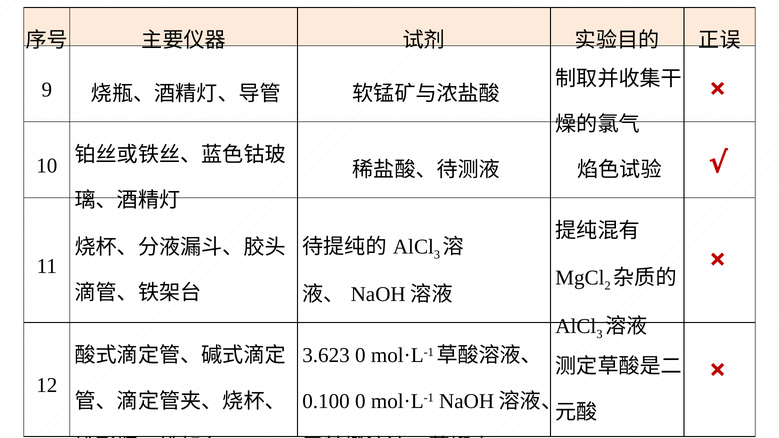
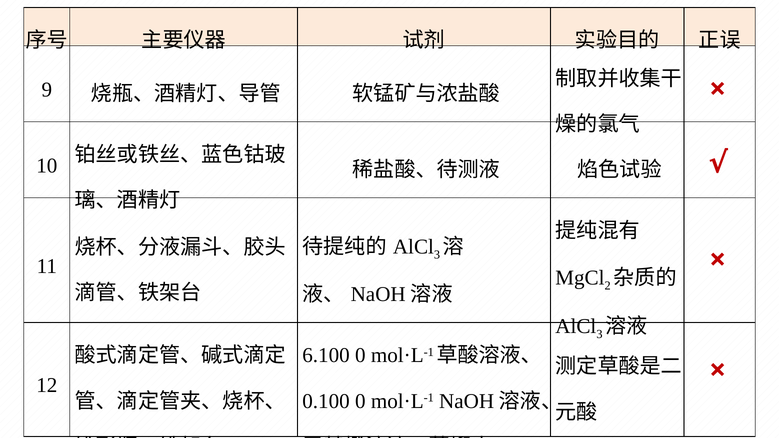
3.623: 3.623 -> 6.100
